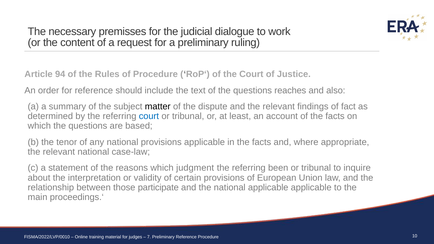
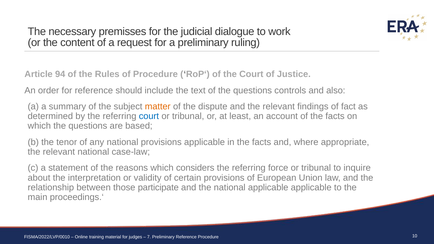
reaches: reaches -> controls
matter colour: black -> orange
judgment: judgment -> considers
been: been -> force
